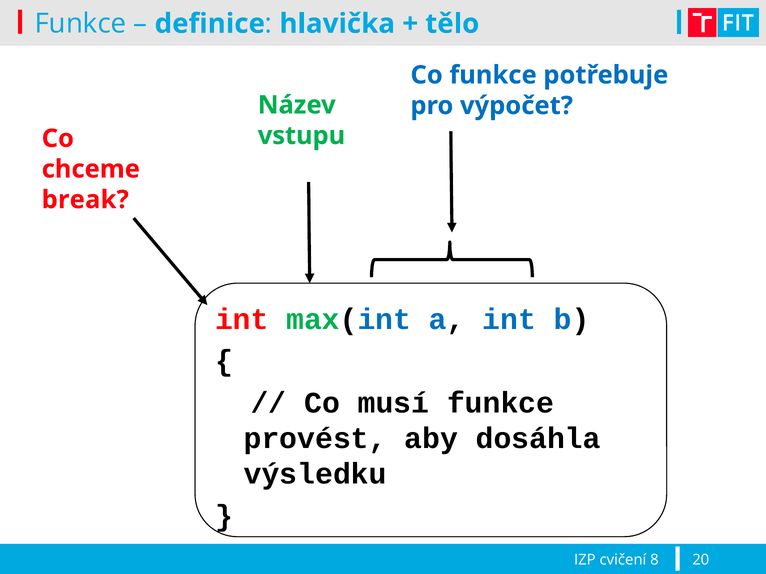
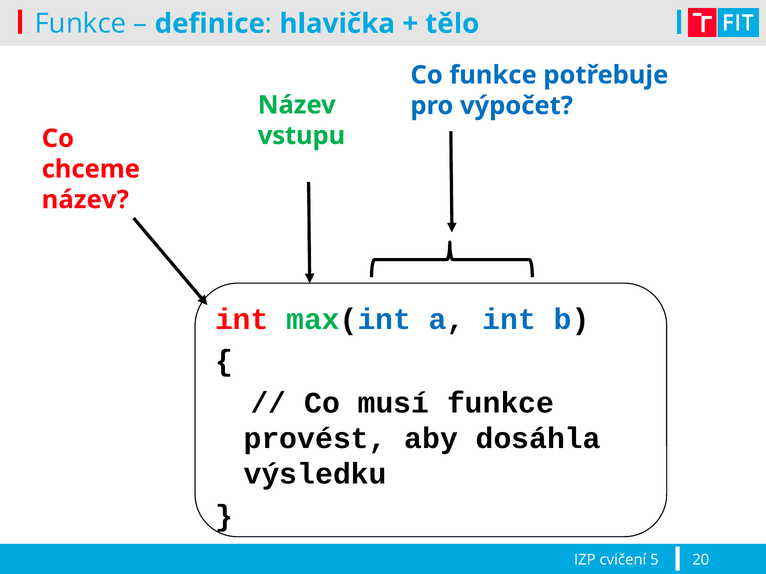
break at (85, 200): break -> název
8: 8 -> 5
